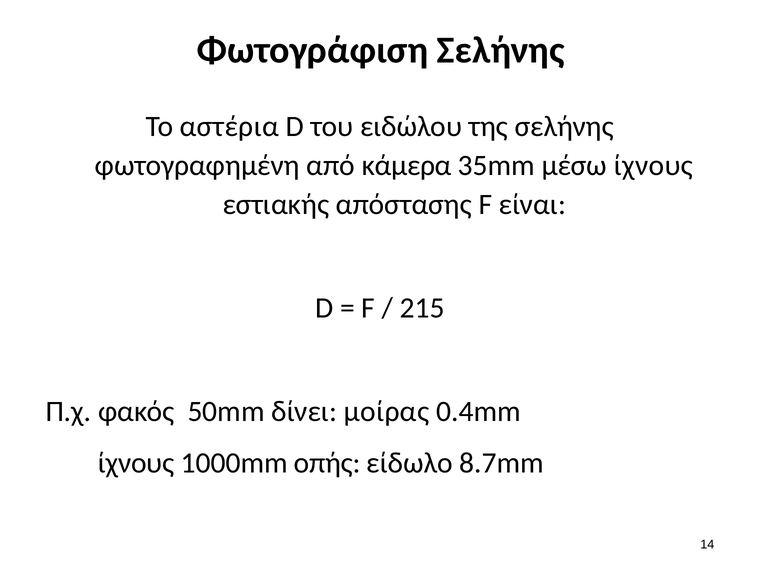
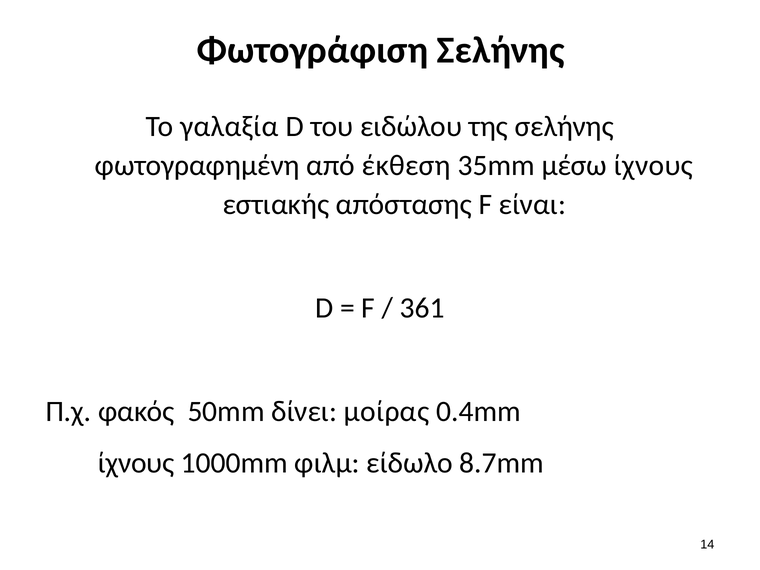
αστέρια: αστέρια -> γαλαξία
κάμερα: κάμερα -> έκθεση
215: 215 -> 361
οπής: οπής -> φιλμ
